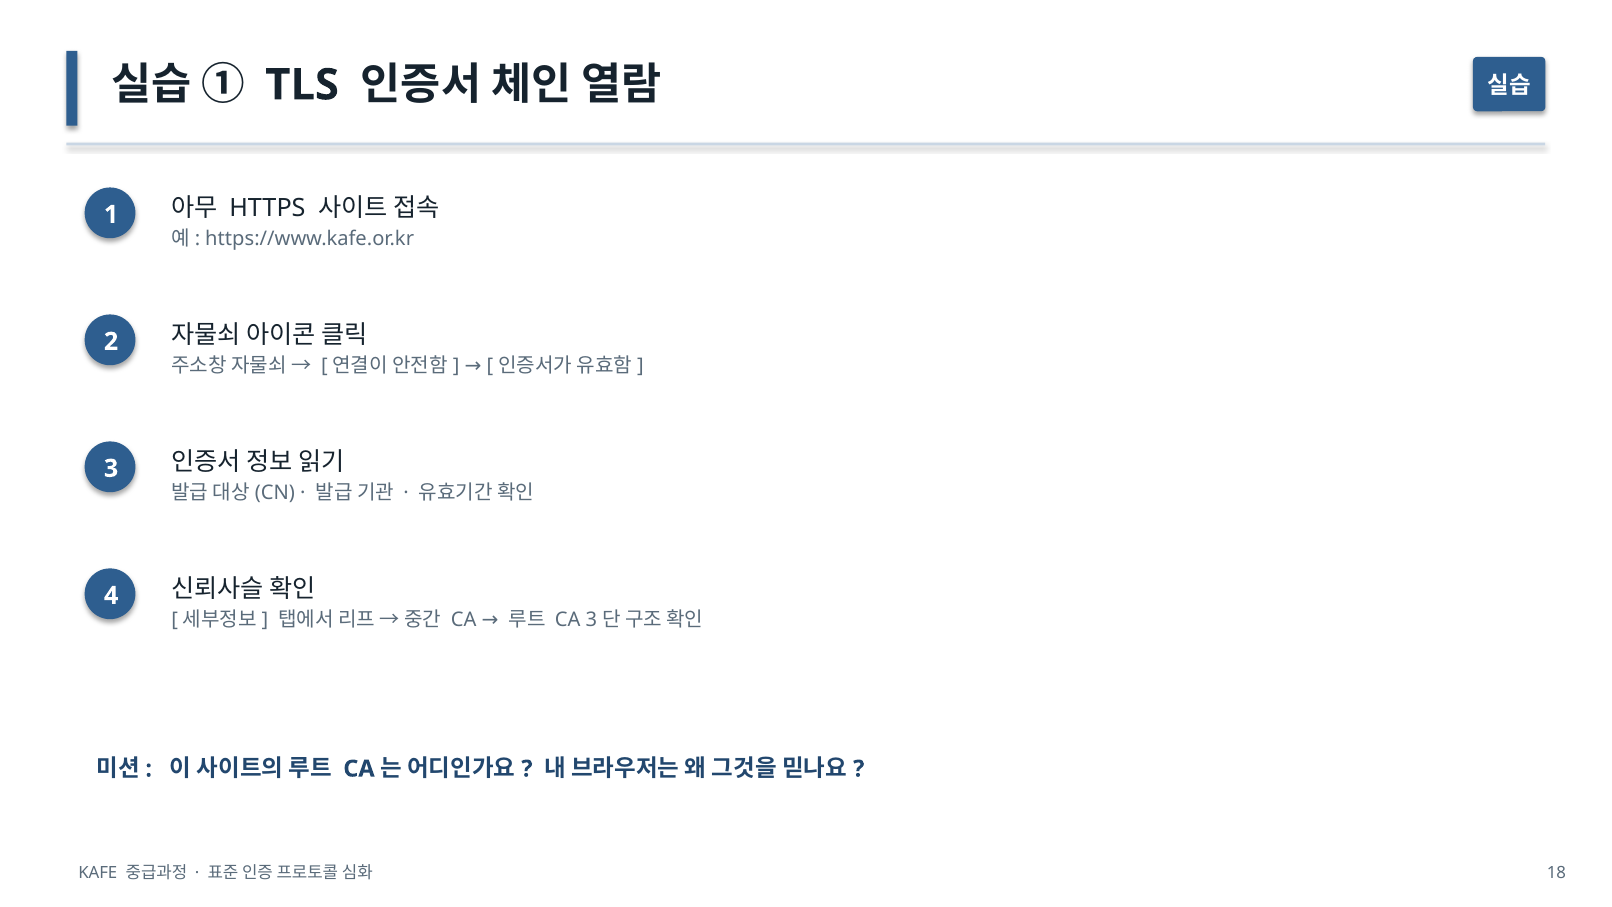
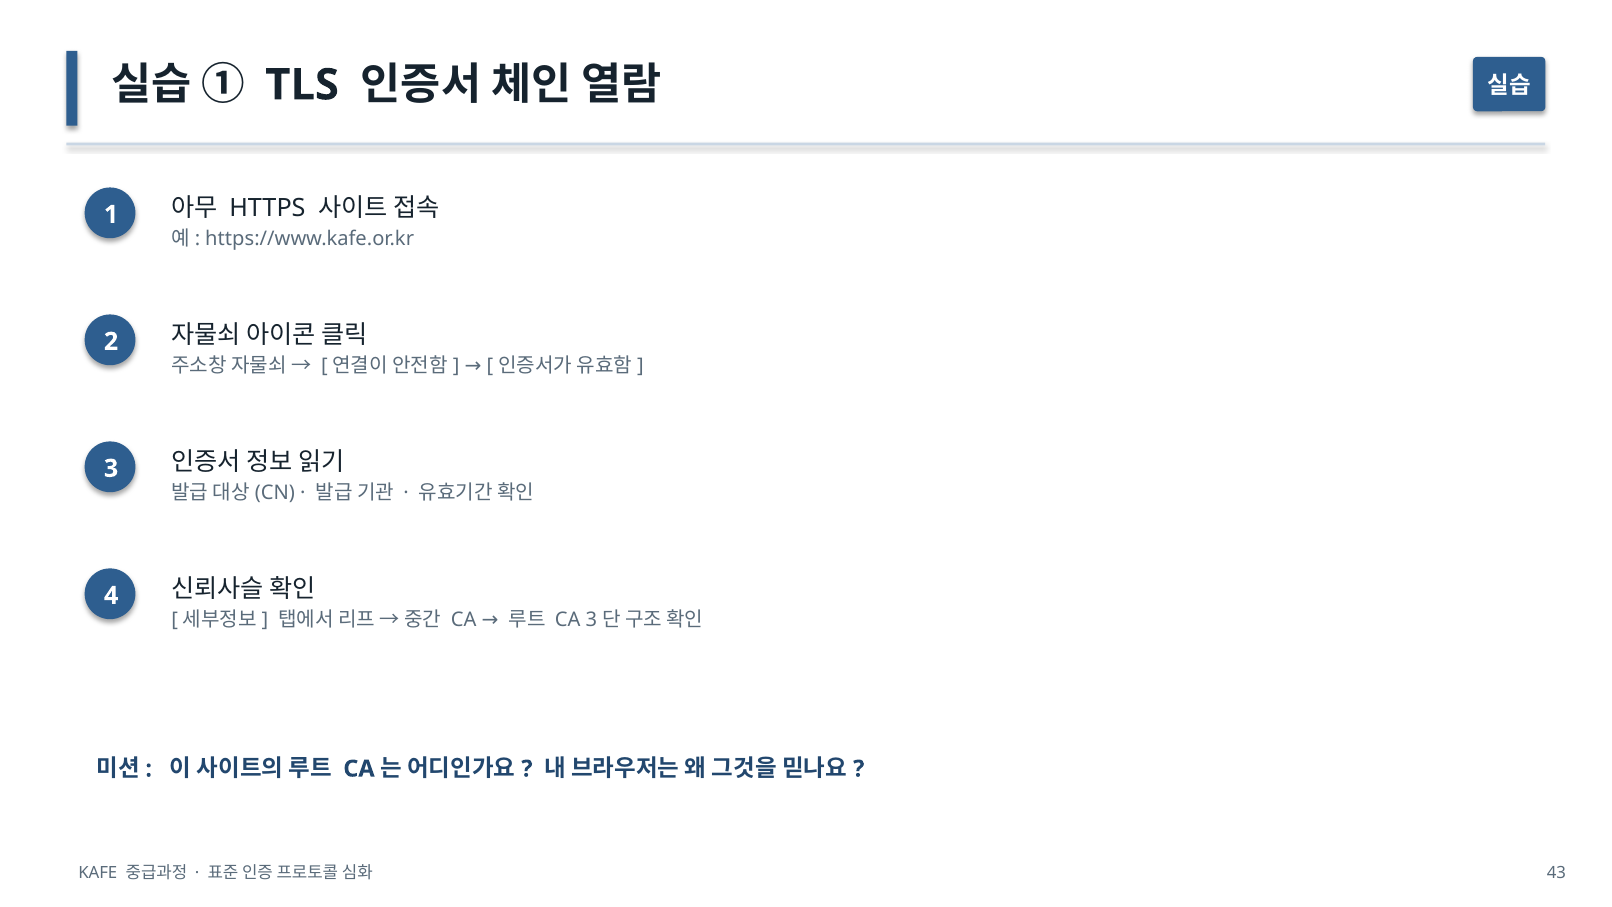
18: 18 -> 43
